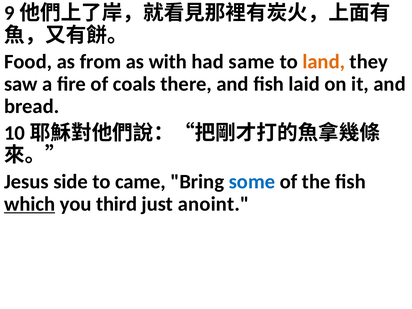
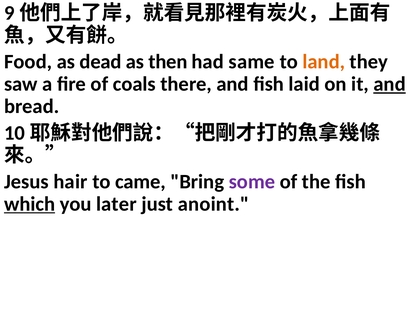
from: from -> dead
with: with -> then
and at (390, 84) underline: none -> present
side: side -> hair
some colour: blue -> purple
third: third -> later
